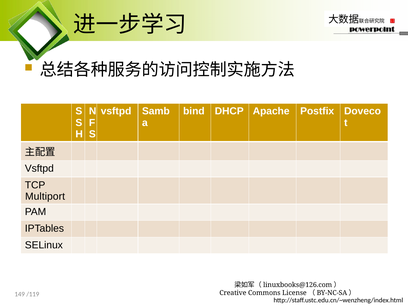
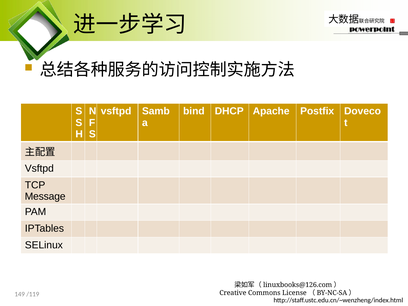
Multiport: Multiport -> Message
